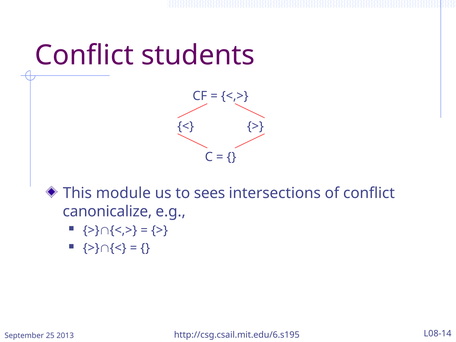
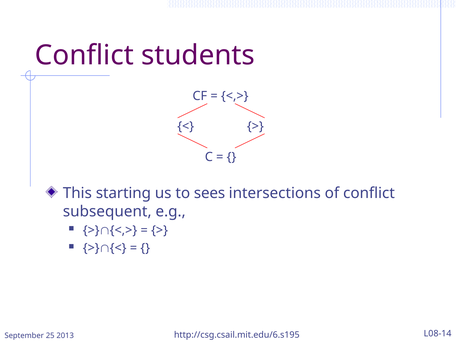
module: module -> starting
canonicalize: canonicalize -> subsequent
